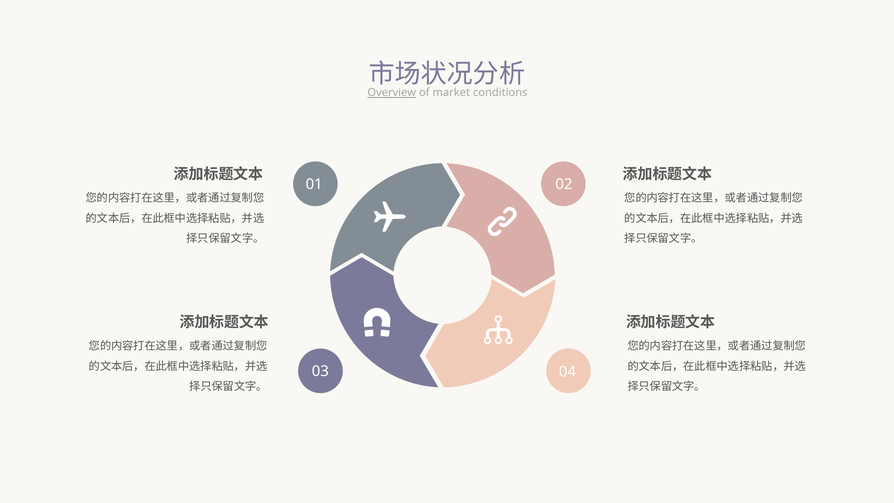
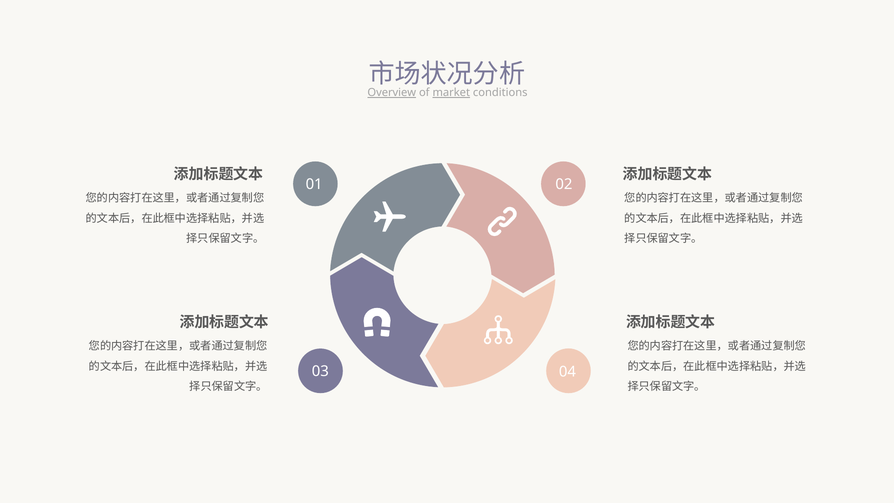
market underline: none -> present
